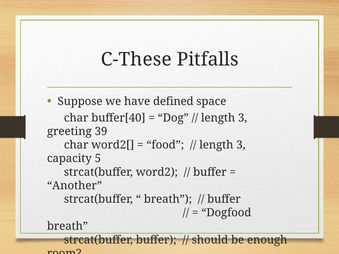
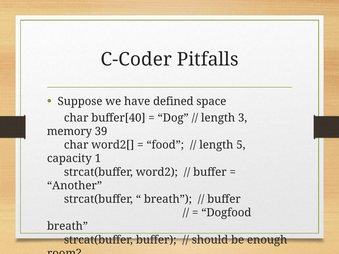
C-These: C-These -> C-Coder
greeting: greeting -> memory
3 at (241, 145): 3 -> 5
5: 5 -> 1
